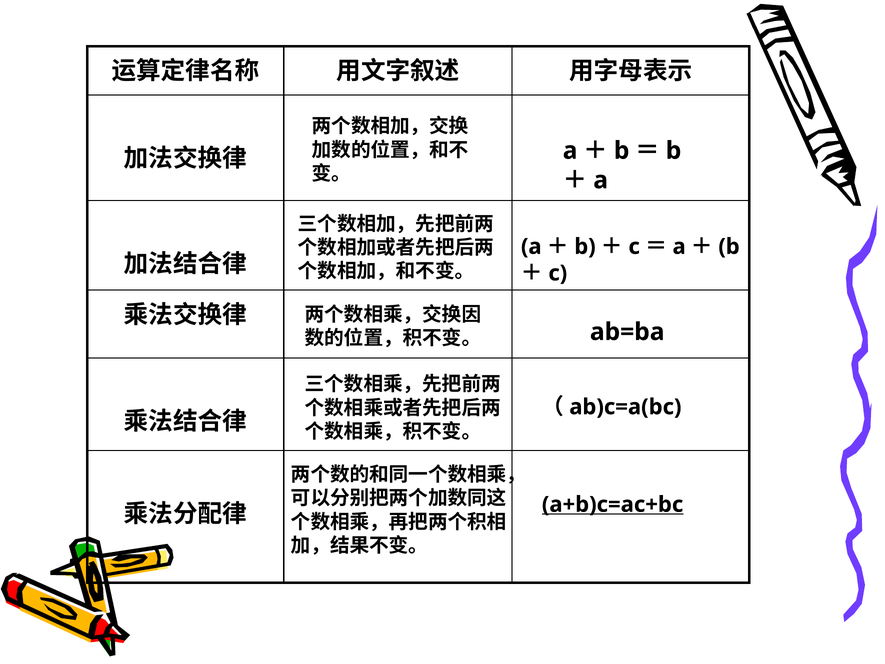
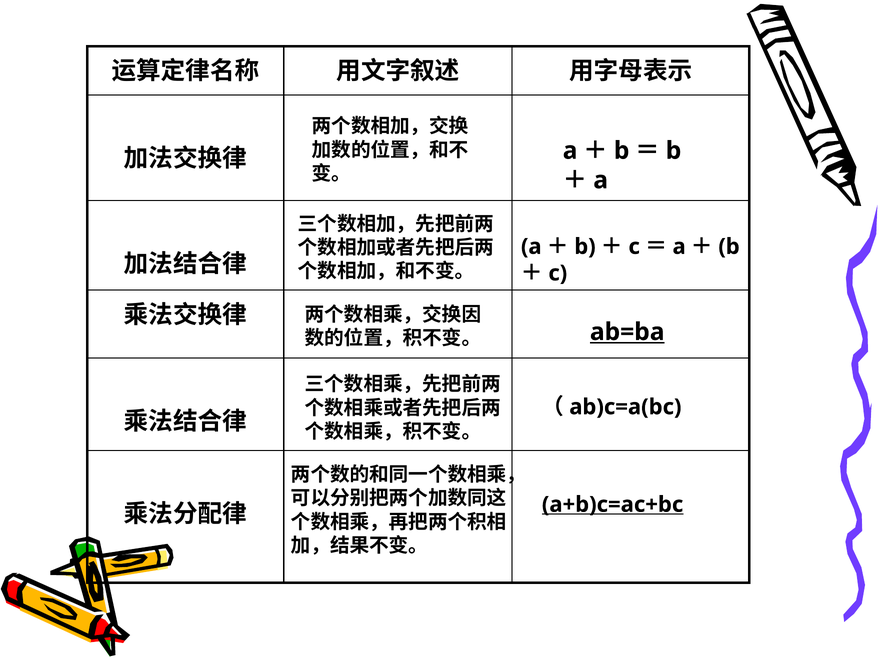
ab=ba underline: none -> present
